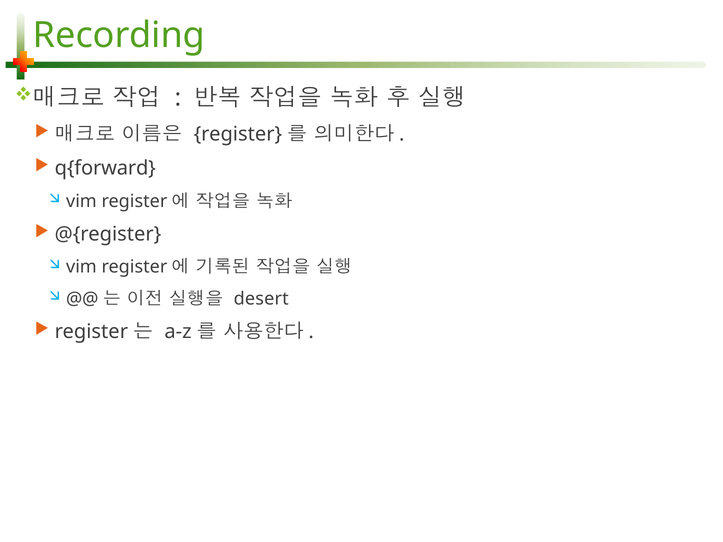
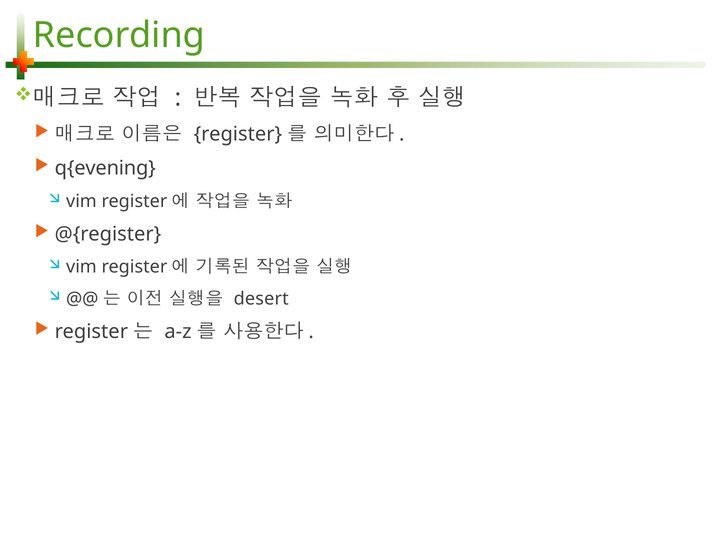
q{forward: q{forward -> q{evening
